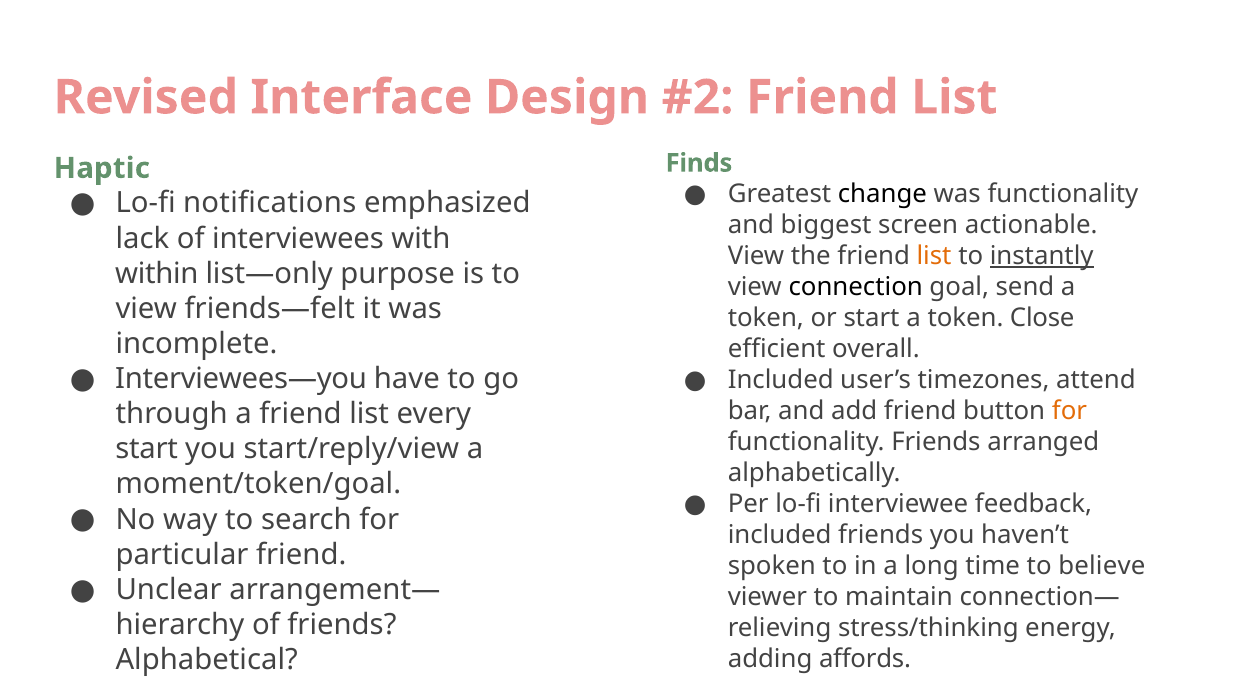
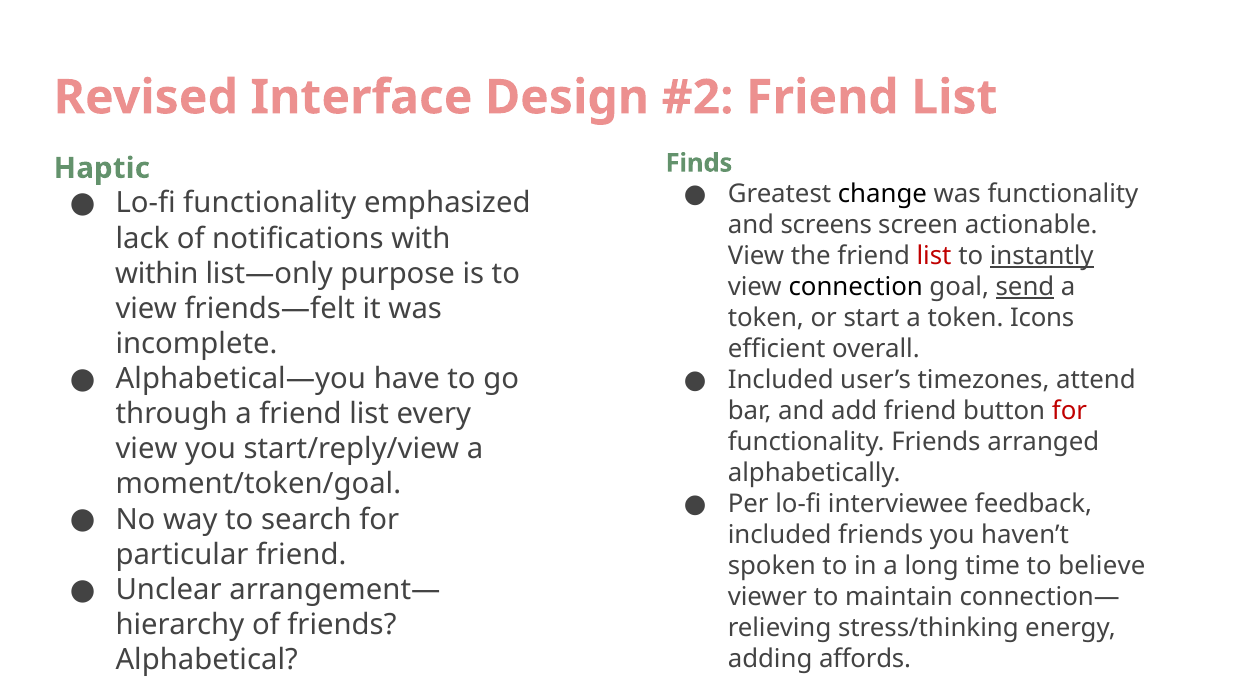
Lo-fi notifications: notifications -> functionality
biggest: biggest -> screens
interviewees: interviewees -> notifications
list at (934, 256) colour: orange -> red
send underline: none -> present
Close: Close -> Icons
Interviewees—you: Interviewees—you -> Alphabetical—you
for at (1069, 411) colour: orange -> red
start at (147, 449): start -> view
